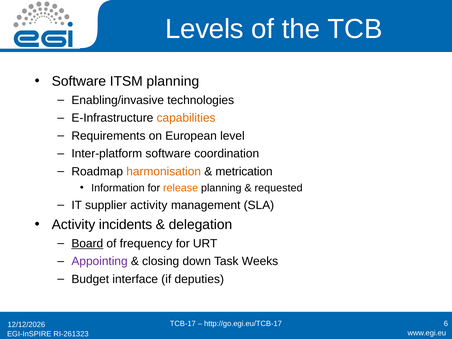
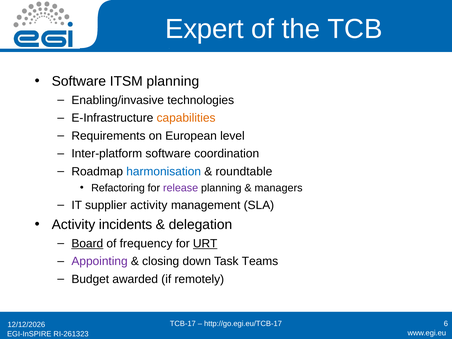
Levels: Levels -> Expert
harmonisation colour: orange -> blue
metrication: metrication -> roundtable
Information: Information -> Refactoring
release colour: orange -> purple
requested: requested -> managers
URT underline: none -> present
Weeks: Weeks -> Teams
interface: interface -> awarded
deputies: deputies -> remotely
